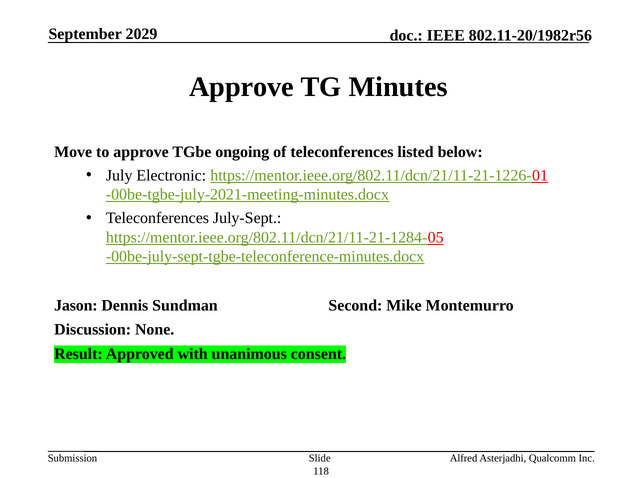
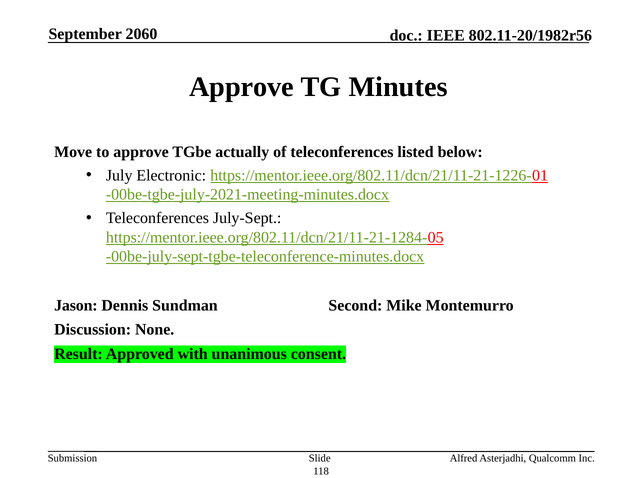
2029: 2029 -> 2060
ongoing: ongoing -> actually
